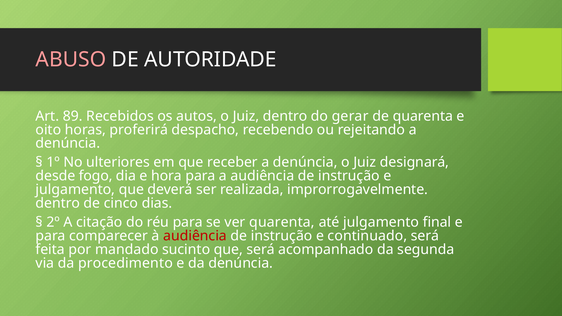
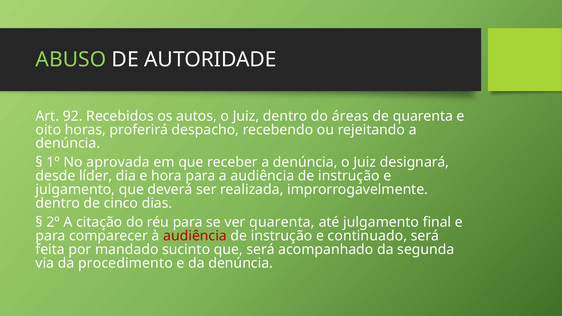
ABUSO colour: pink -> light green
89: 89 -> 92
gerar: gerar -> áreas
ulteriores: ulteriores -> aprovada
fogo: fogo -> líder
